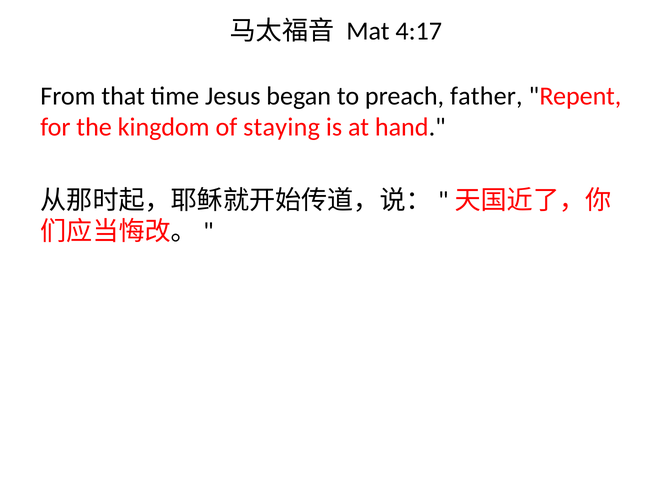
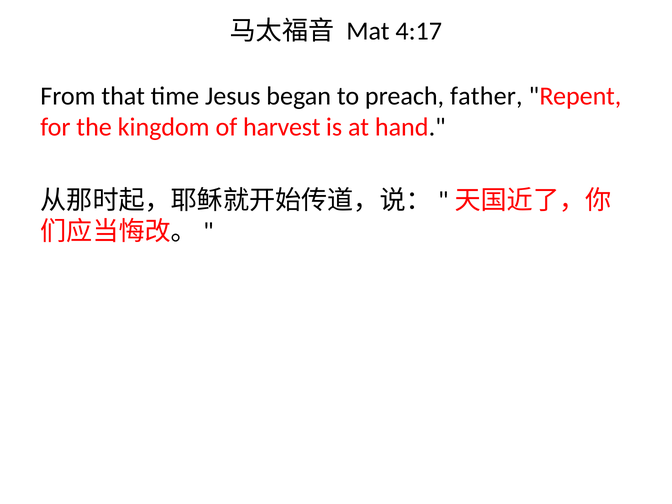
staying: staying -> harvest
